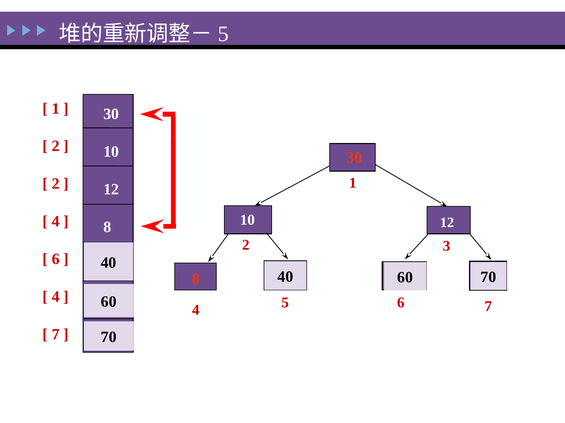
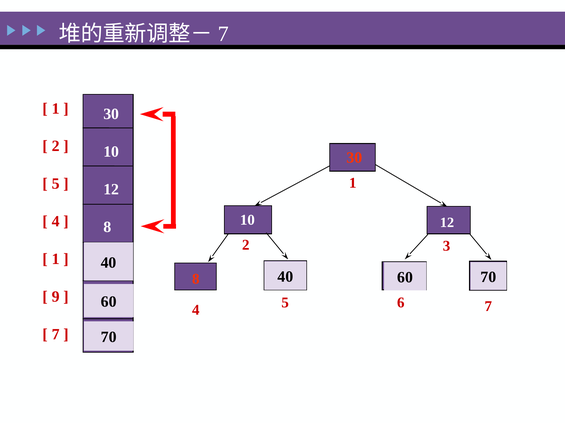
5 at (223, 34): 5 -> 7
2 at (56, 184): 2 -> 5
6 at (56, 259): 6 -> 1
4 at (56, 297): 4 -> 9
